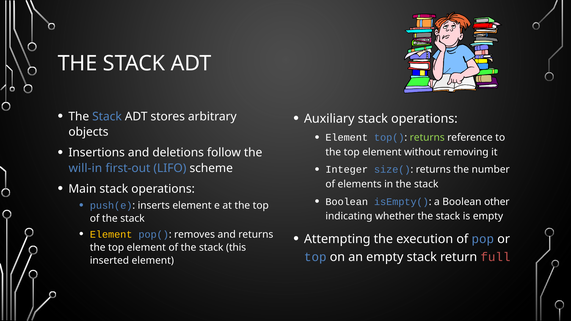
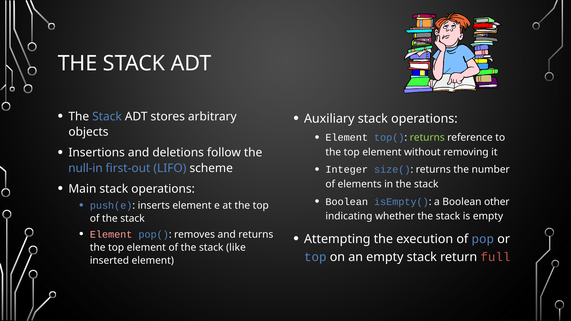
will-in: will-in -> null-in
Element at (111, 235) colour: yellow -> pink
this: this -> like
